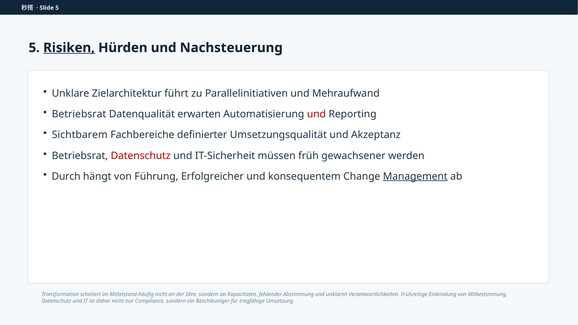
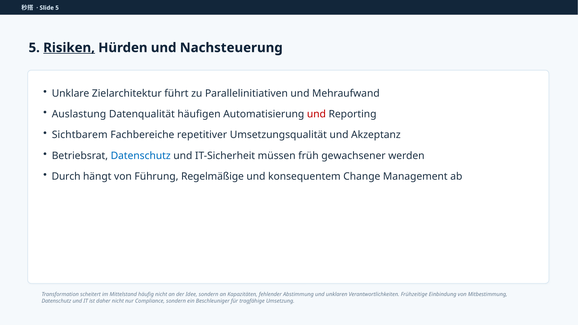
Betriebsrat at (79, 114): Betriebsrat -> Auslastung
erwarten: erwarten -> häufigen
definierter: definierter -> repetitiver
Datenschutz at (141, 156) colour: red -> blue
Erfolgreicher: Erfolgreicher -> Regelmäßige
Management underline: present -> none
